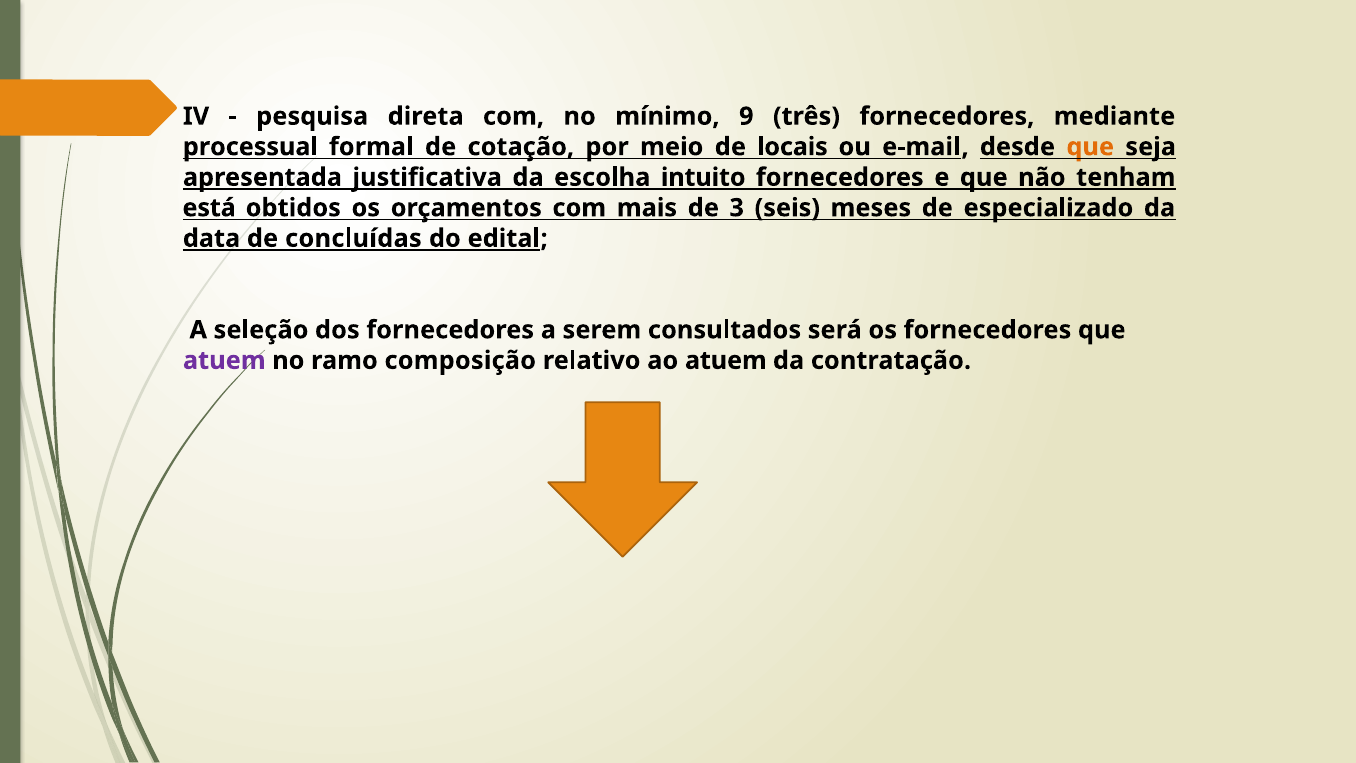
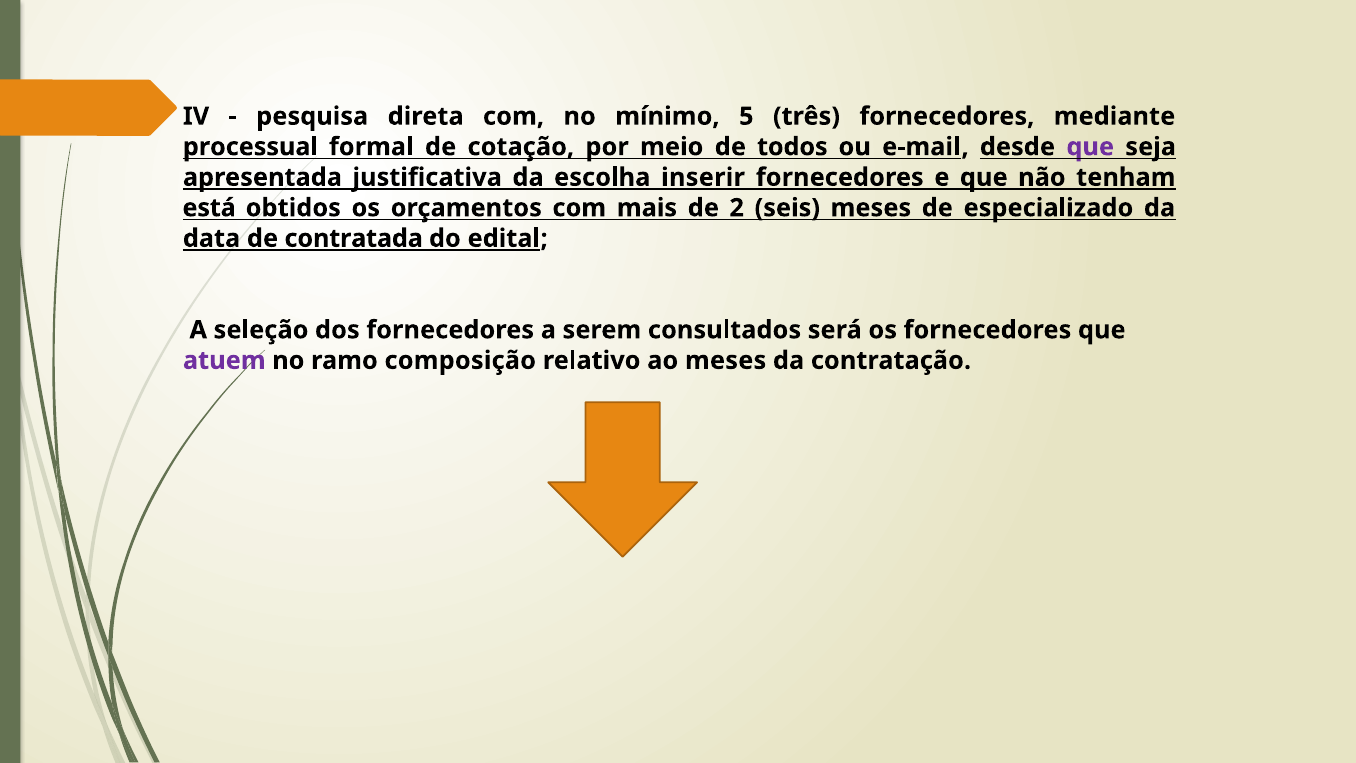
9: 9 -> 5
locais: locais -> todos
que at (1090, 147) colour: orange -> purple
intuito: intuito -> inserir
3: 3 -> 2
concluídas: concluídas -> contratada
ao atuem: atuem -> meses
